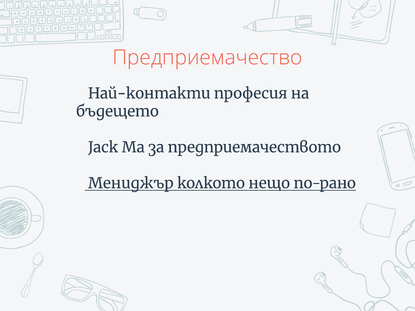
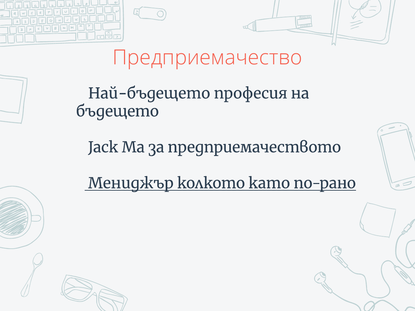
Най-контакти: Най-контакти -> Най-бъдещето
нещо: нещо -> като
